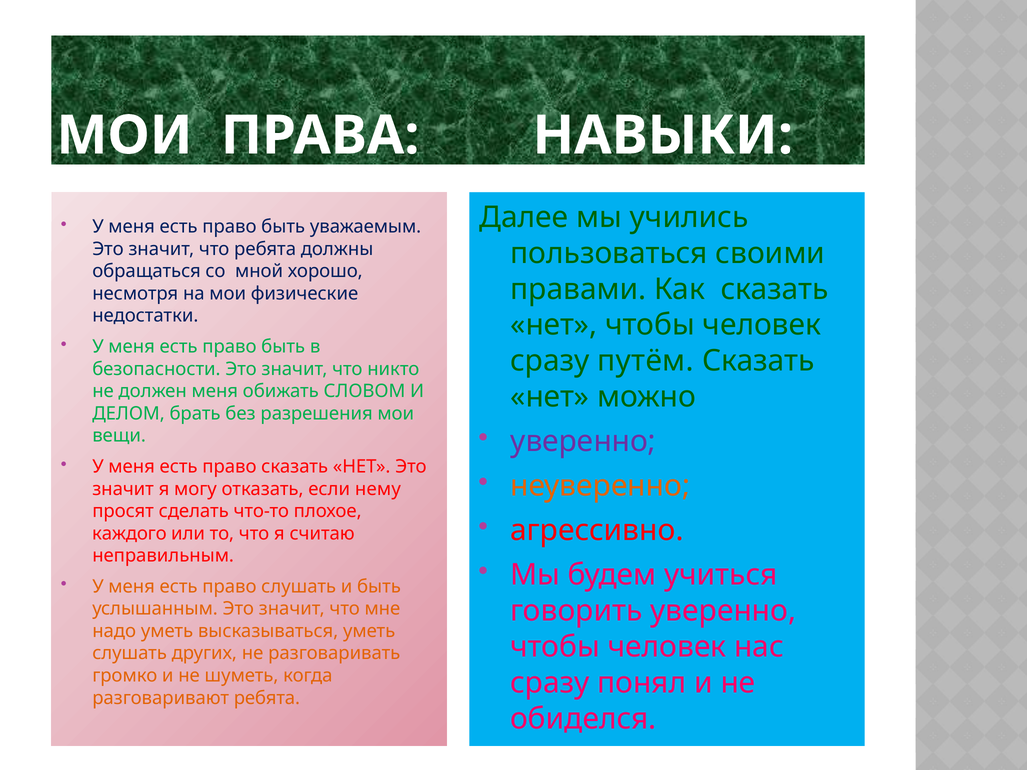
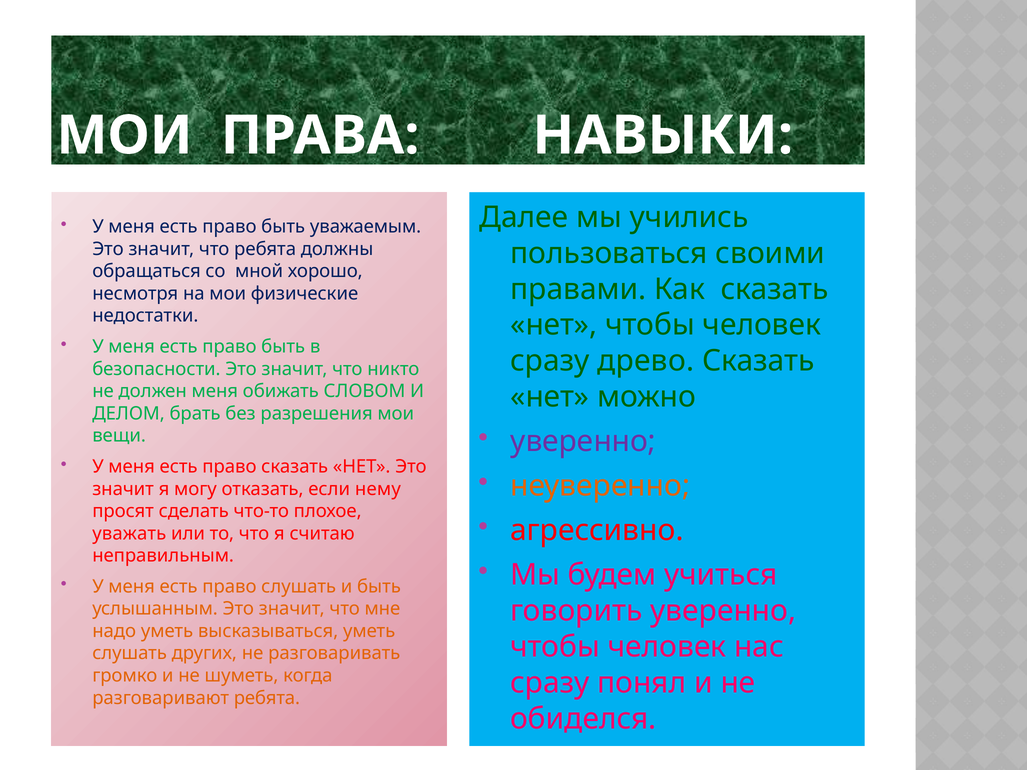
путём: путём -> древо
каждого: каждого -> уважать
